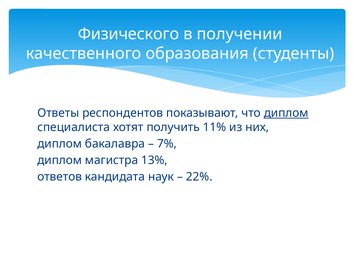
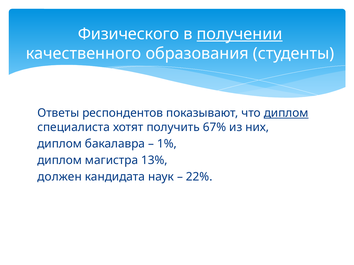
получении underline: none -> present
11%: 11% -> 67%
7%: 7% -> 1%
ответов: ответов -> должен
